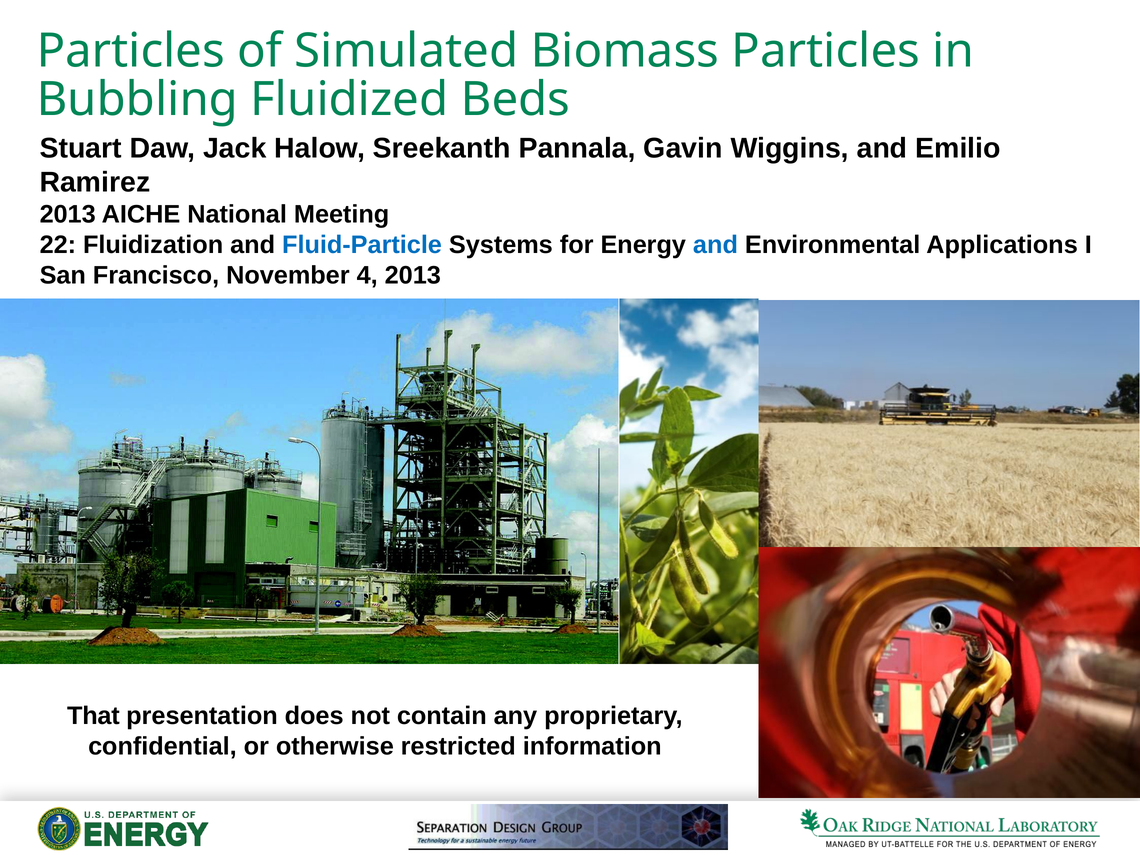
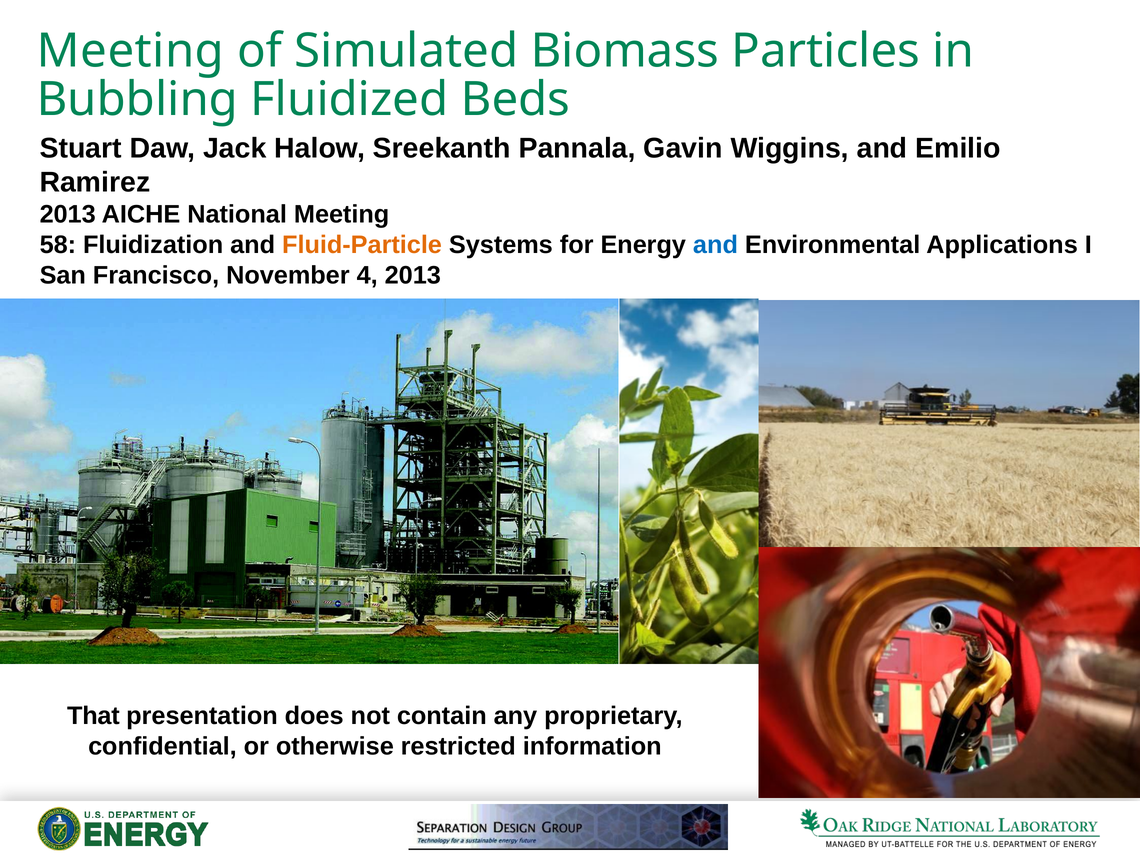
Particles at (131, 51): Particles -> Meeting
22: 22 -> 58
Fluid-Particle colour: blue -> orange
